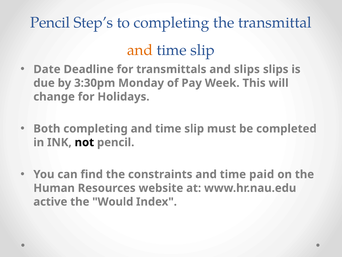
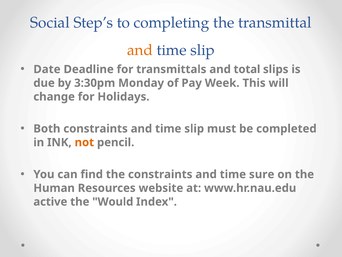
Pencil at (50, 23): Pencil -> Social
and slips: slips -> total
Both completing: completing -> constraints
not colour: black -> orange
paid: paid -> sure
